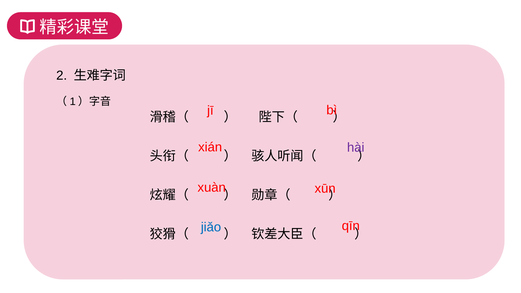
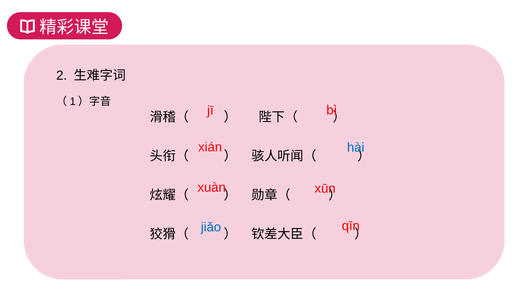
hài colour: purple -> blue
